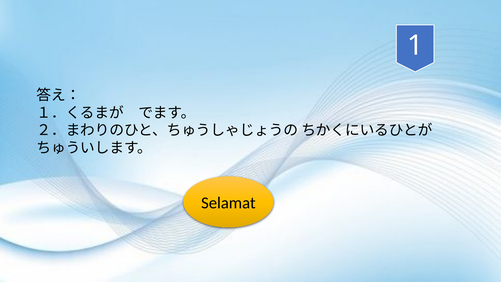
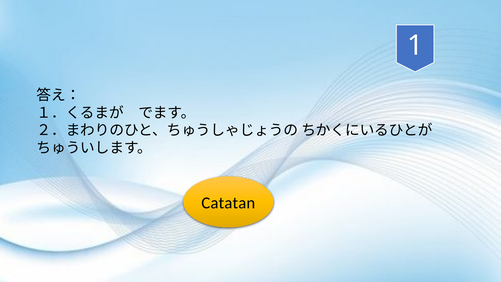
Selamat: Selamat -> Catatan
